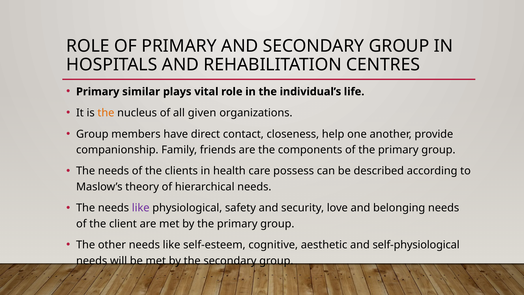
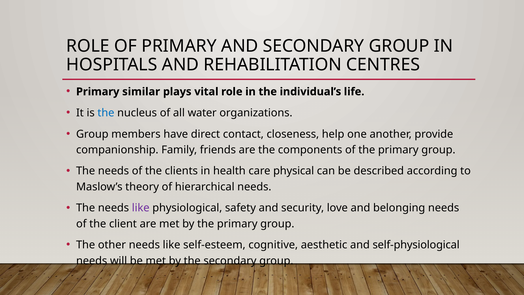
the at (106, 113) colour: orange -> blue
given: given -> water
possess: possess -> physical
